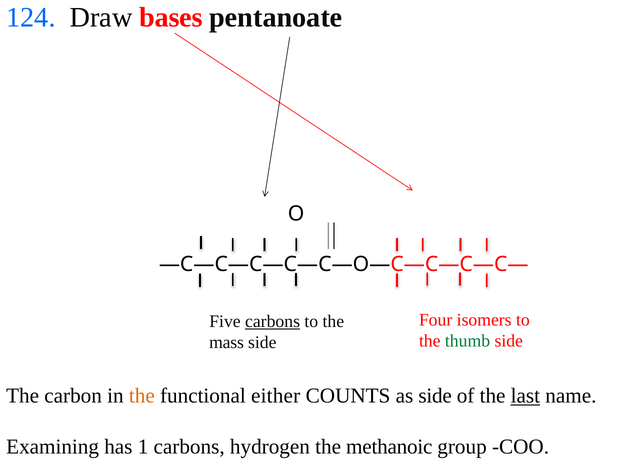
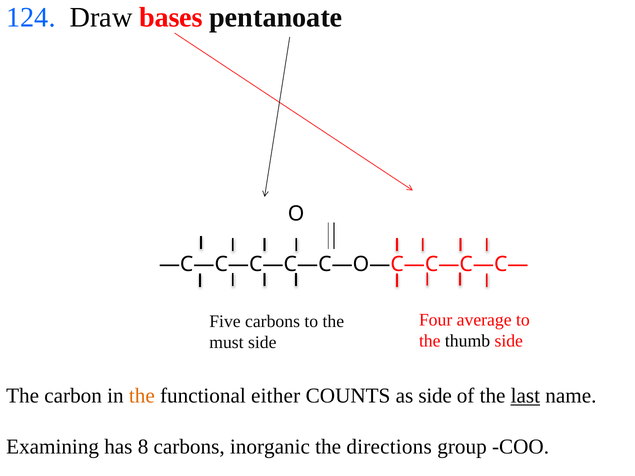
isomers: isomers -> average
carbons at (273, 322) underline: present -> none
thumb colour: green -> black
mass: mass -> must
1: 1 -> 8
hydrogen: hydrogen -> inorganic
methanoic: methanoic -> directions
